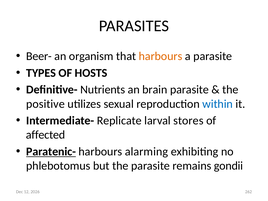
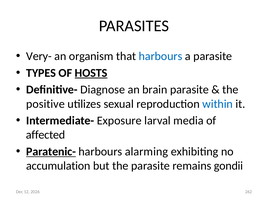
Beer-: Beer- -> Very-
harbours at (160, 56) colour: orange -> blue
HOSTS underline: none -> present
Nutrients: Nutrients -> Diagnose
Replicate: Replicate -> Exposure
stores: stores -> media
phlebotomus: phlebotomus -> accumulation
